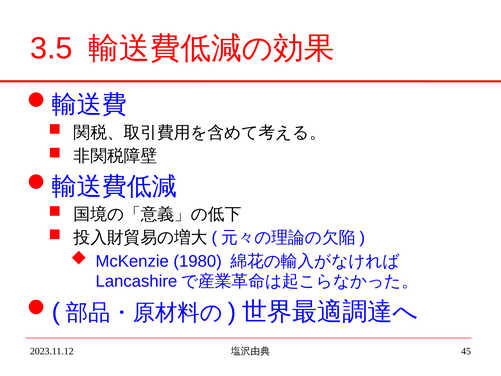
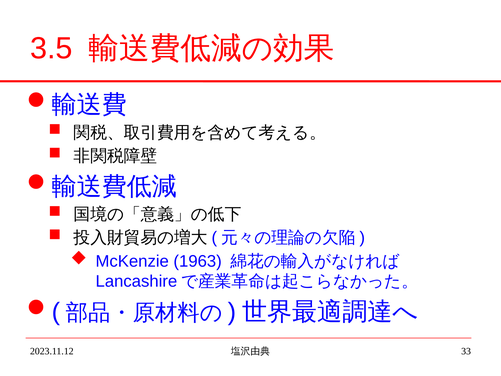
1980: 1980 -> 1963
45: 45 -> 33
